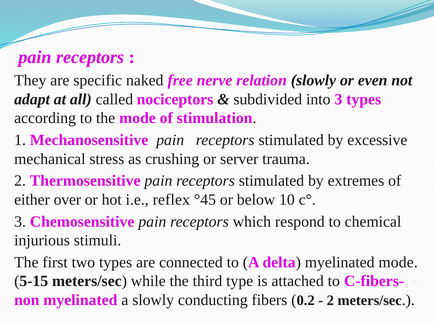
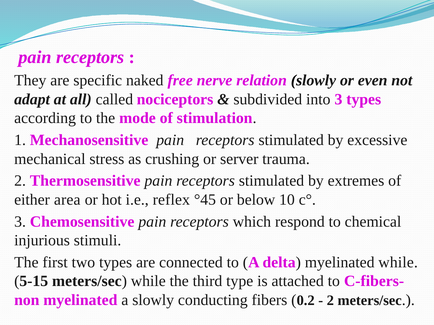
over: over -> area
myelinated mode: mode -> while
